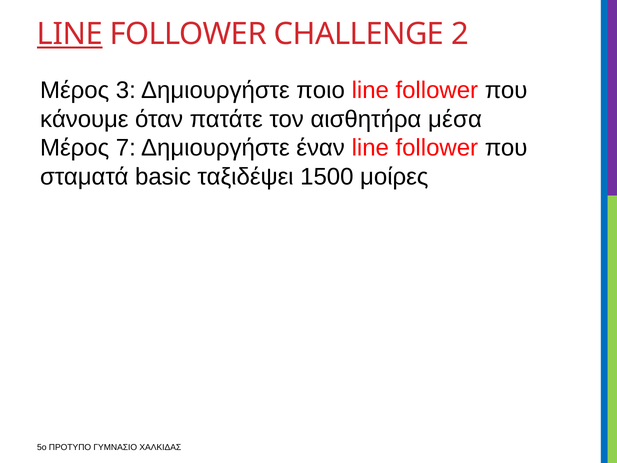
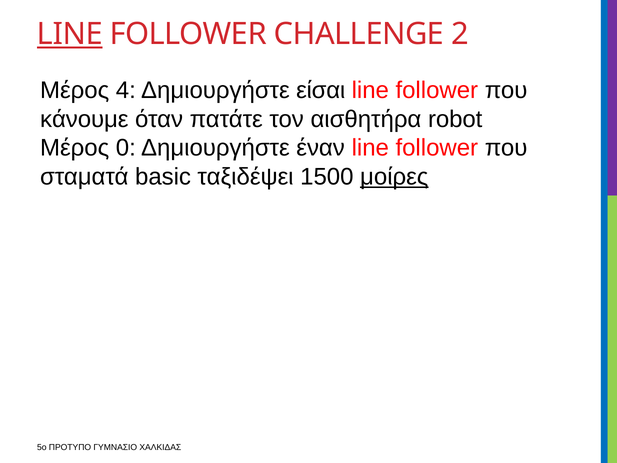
3: 3 -> 4
ποιο: ποιο -> είσαι
μέσα: μέσα -> robot
7: 7 -> 0
μοίρες underline: none -> present
